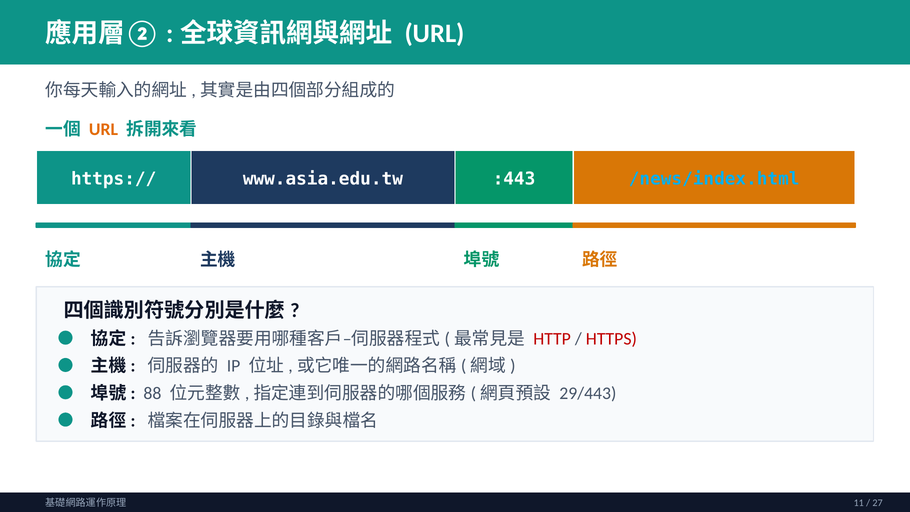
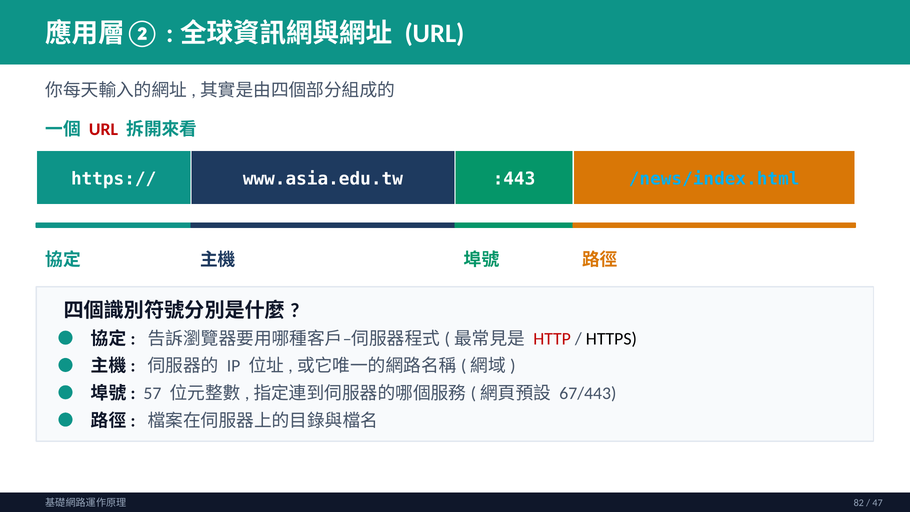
URL at (103, 130) colour: orange -> red
HTTPS colour: red -> black
88: 88 -> 57
29/443: 29/443 -> 67/443
11: 11 -> 82
27: 27 -> 47
